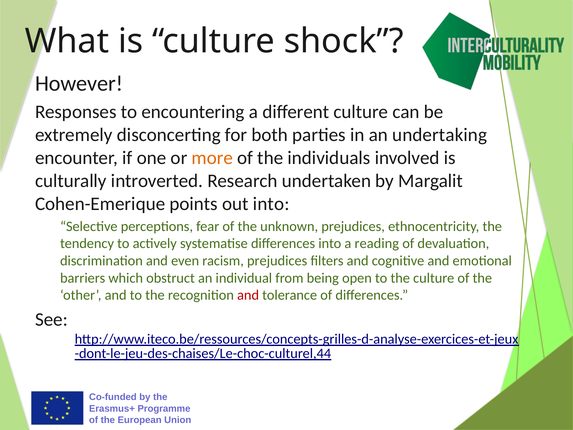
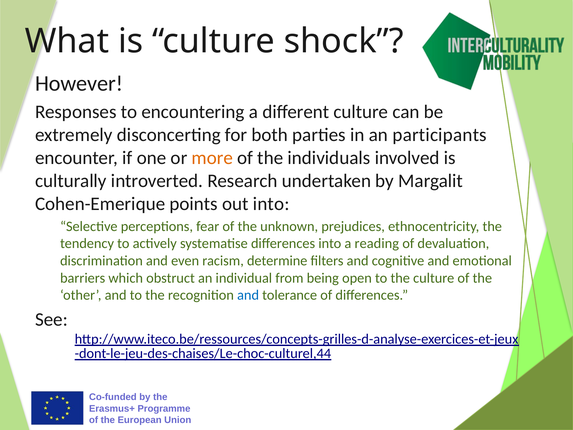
undertaking: undertaking -> participants
racism prejudices: prejudices -> determine
and at (248, 295) colour: red -> blue
